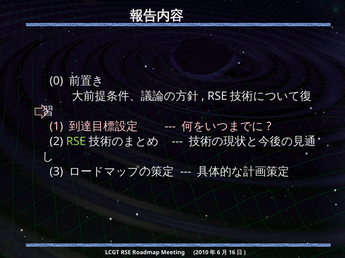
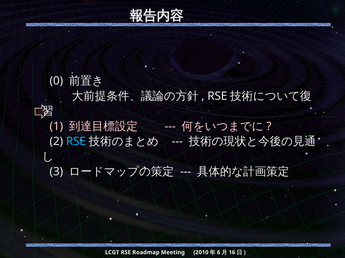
RSE at (76, 142) colour: light green -> light blue
